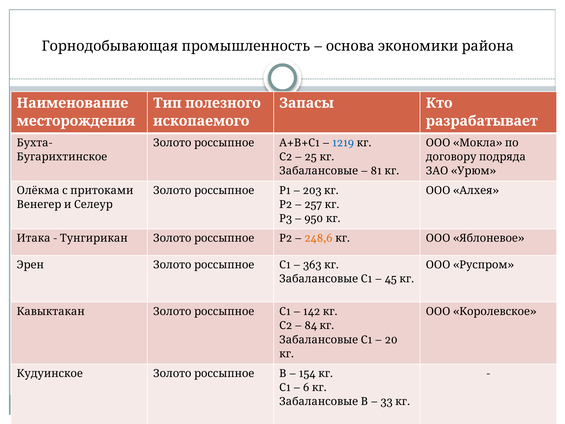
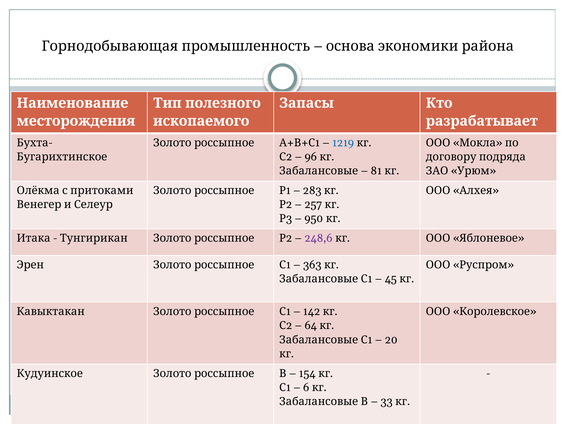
25: 25 -> 96
203: 203 -> 283
248,6 colour: orange -> purple
84: 84 -> 64
